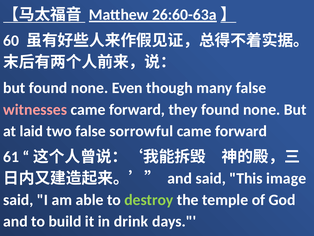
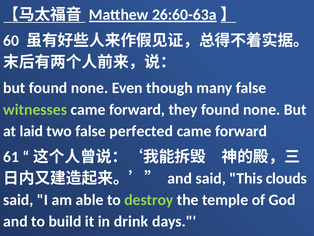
witnesses colour: pink -> light green
sorrowful: sorrowful -> perfected
image: image -> clouds
